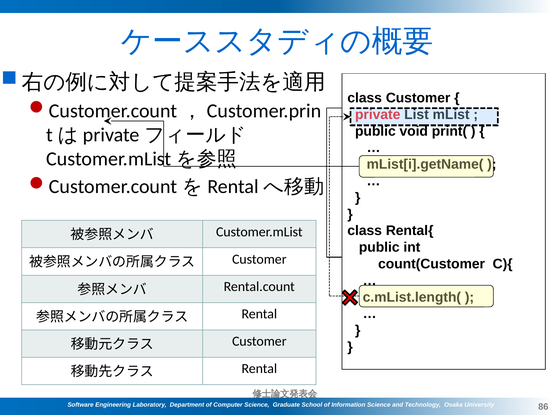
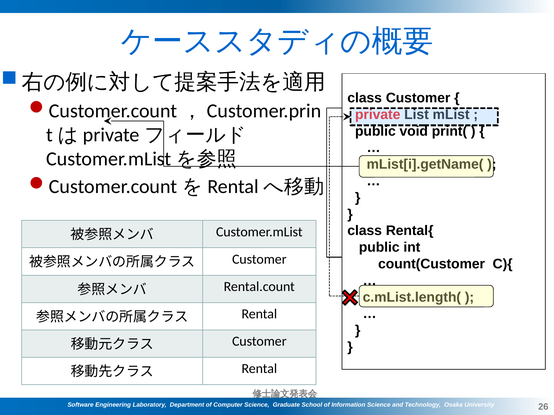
86: 86 -> 26
